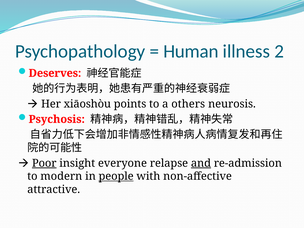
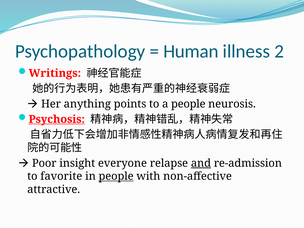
Deserves: Deserves -> Writings
xiāoshòu: xiāoshòu -> anything
a others: others -> people
Psychosis underline: none -> present
Poor underline: present -> none
modern: modern -> favorite
